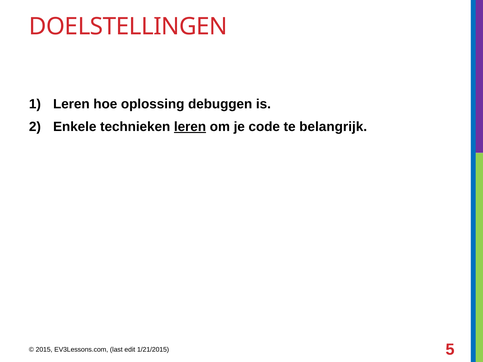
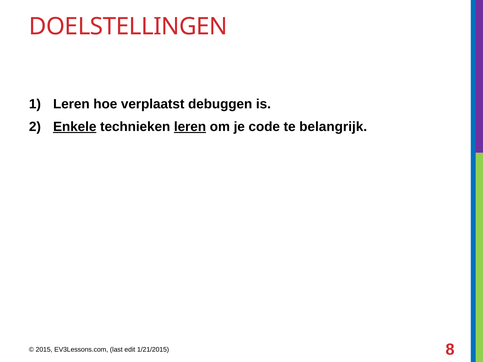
oplossing: oplossing -> verplaatst
Enkele underline: none -> present
5: 5 -> 8
